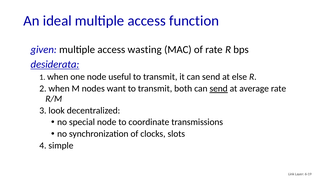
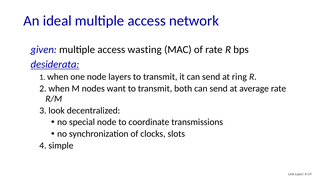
function: function -> network
useful: useful -> layers
else: else -> ring
send at (219, 89) underline: present -> none
